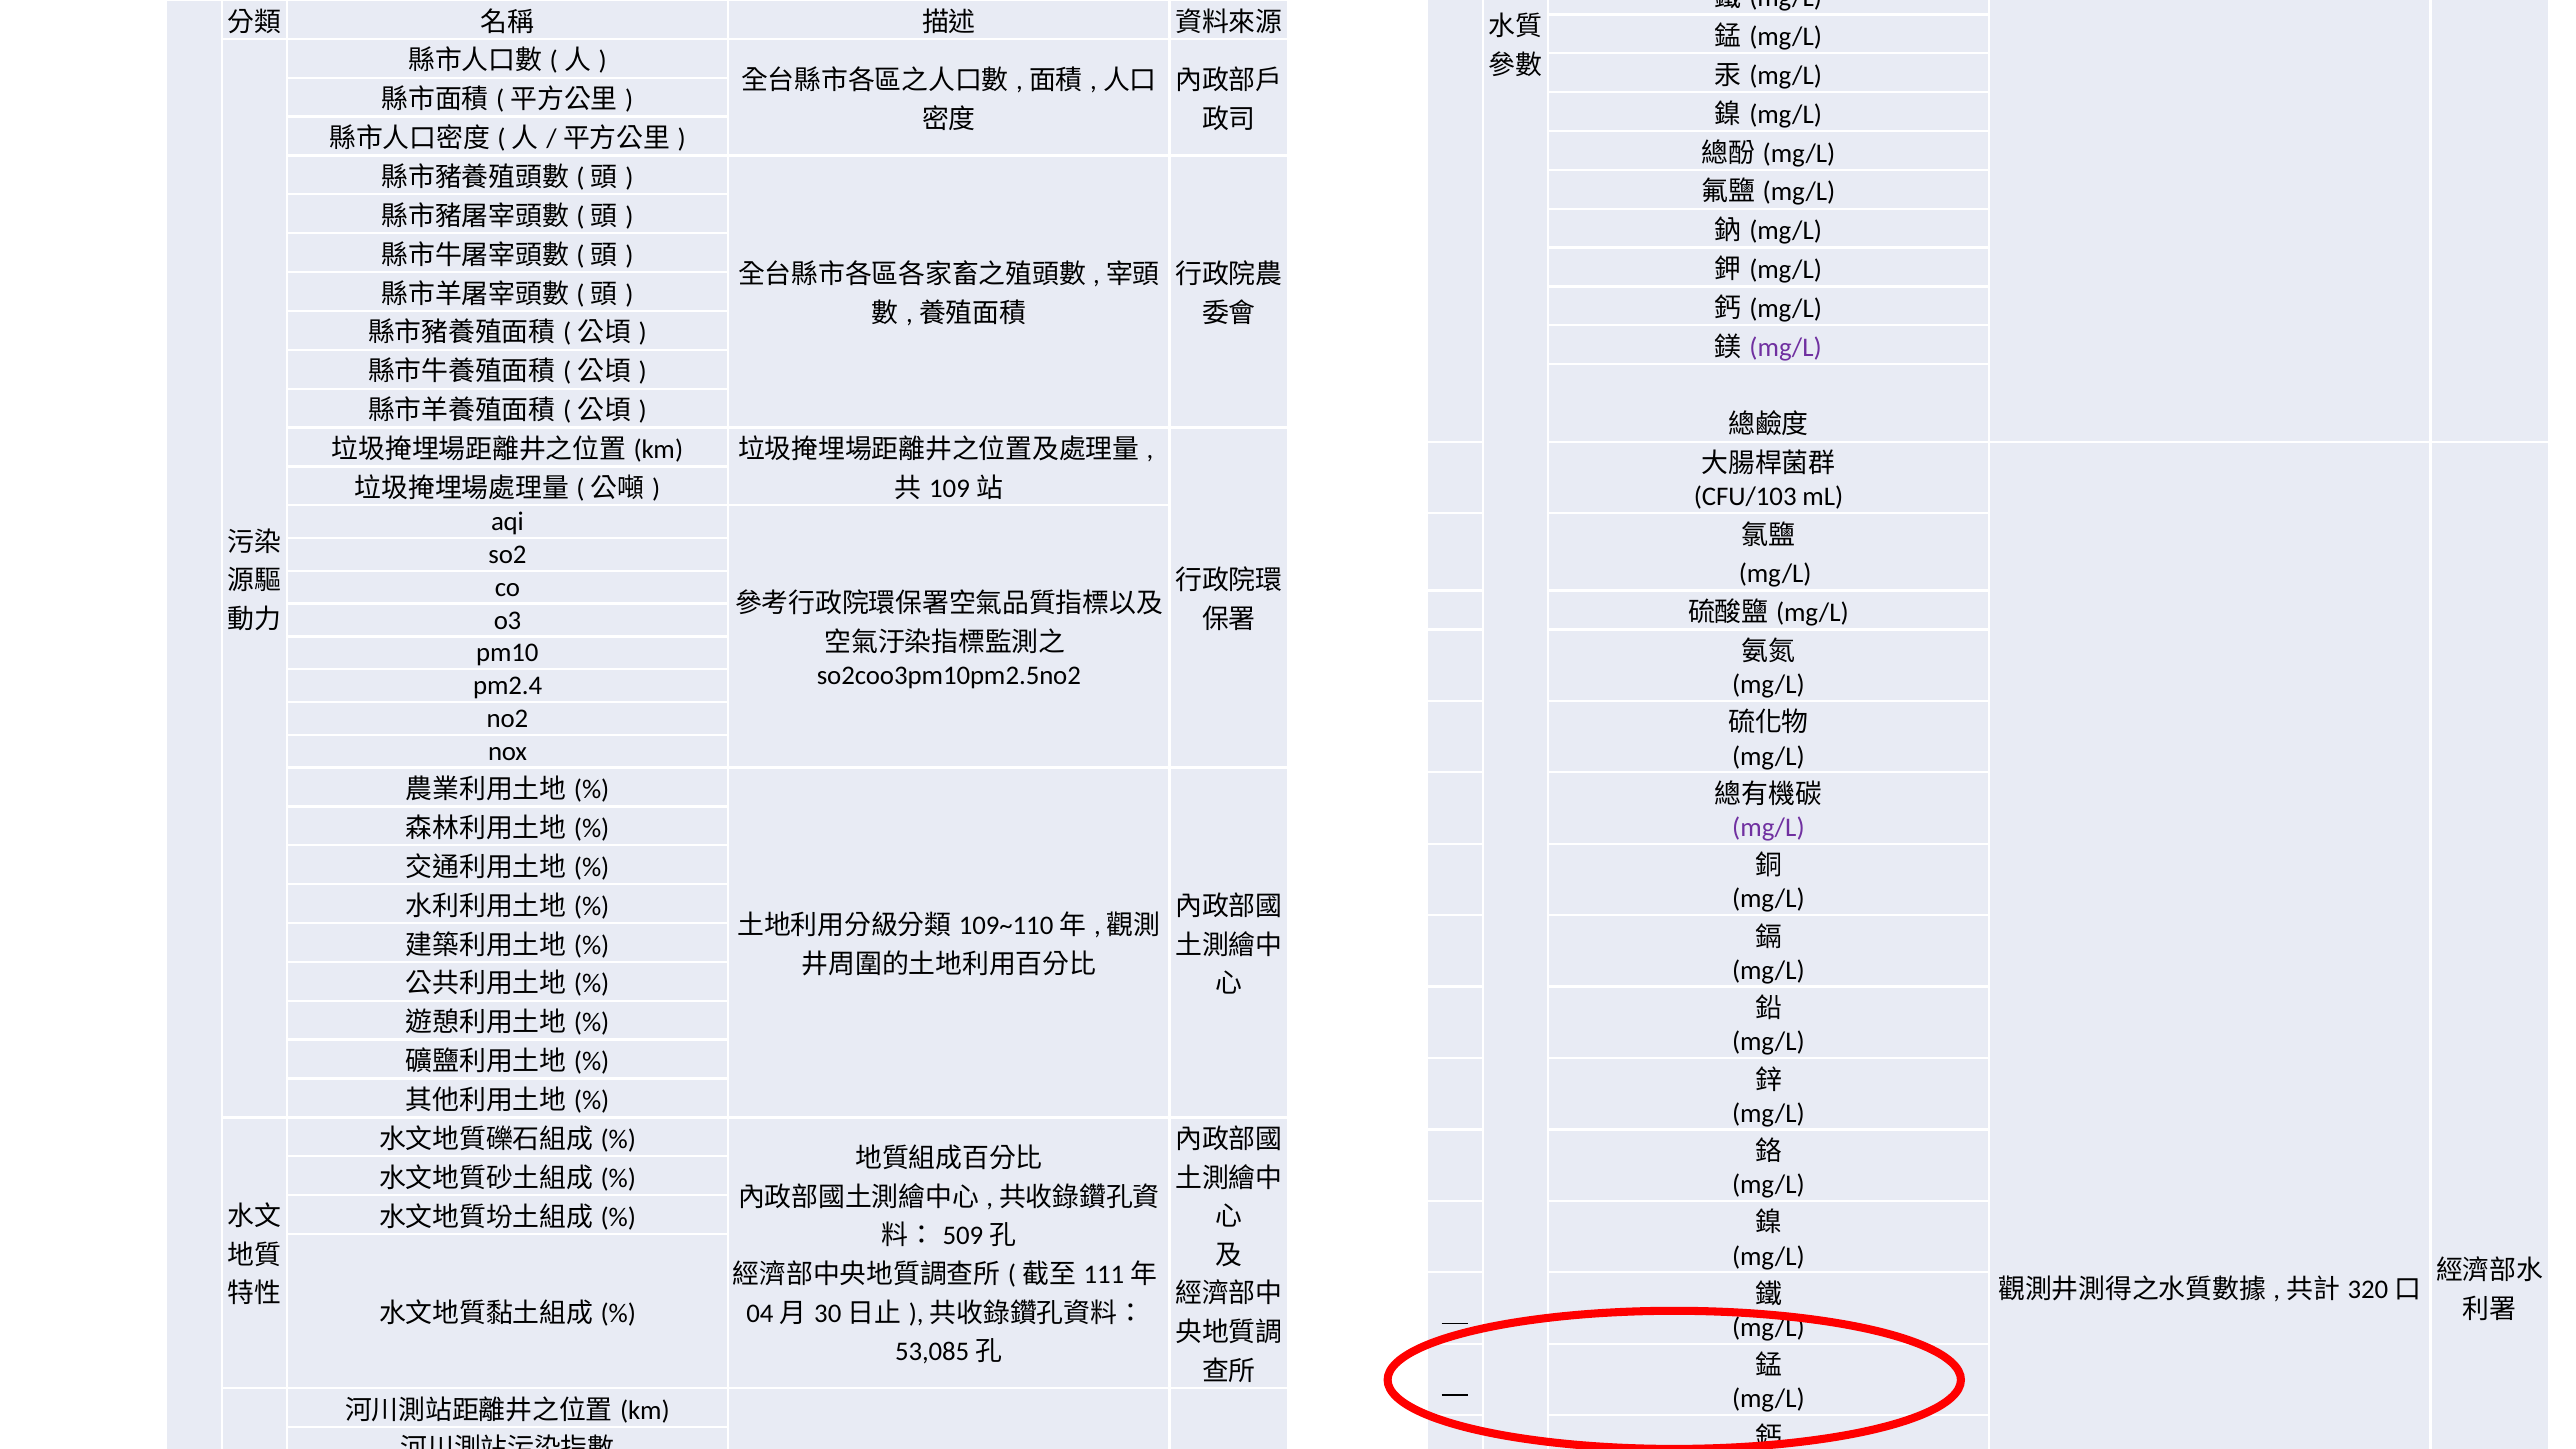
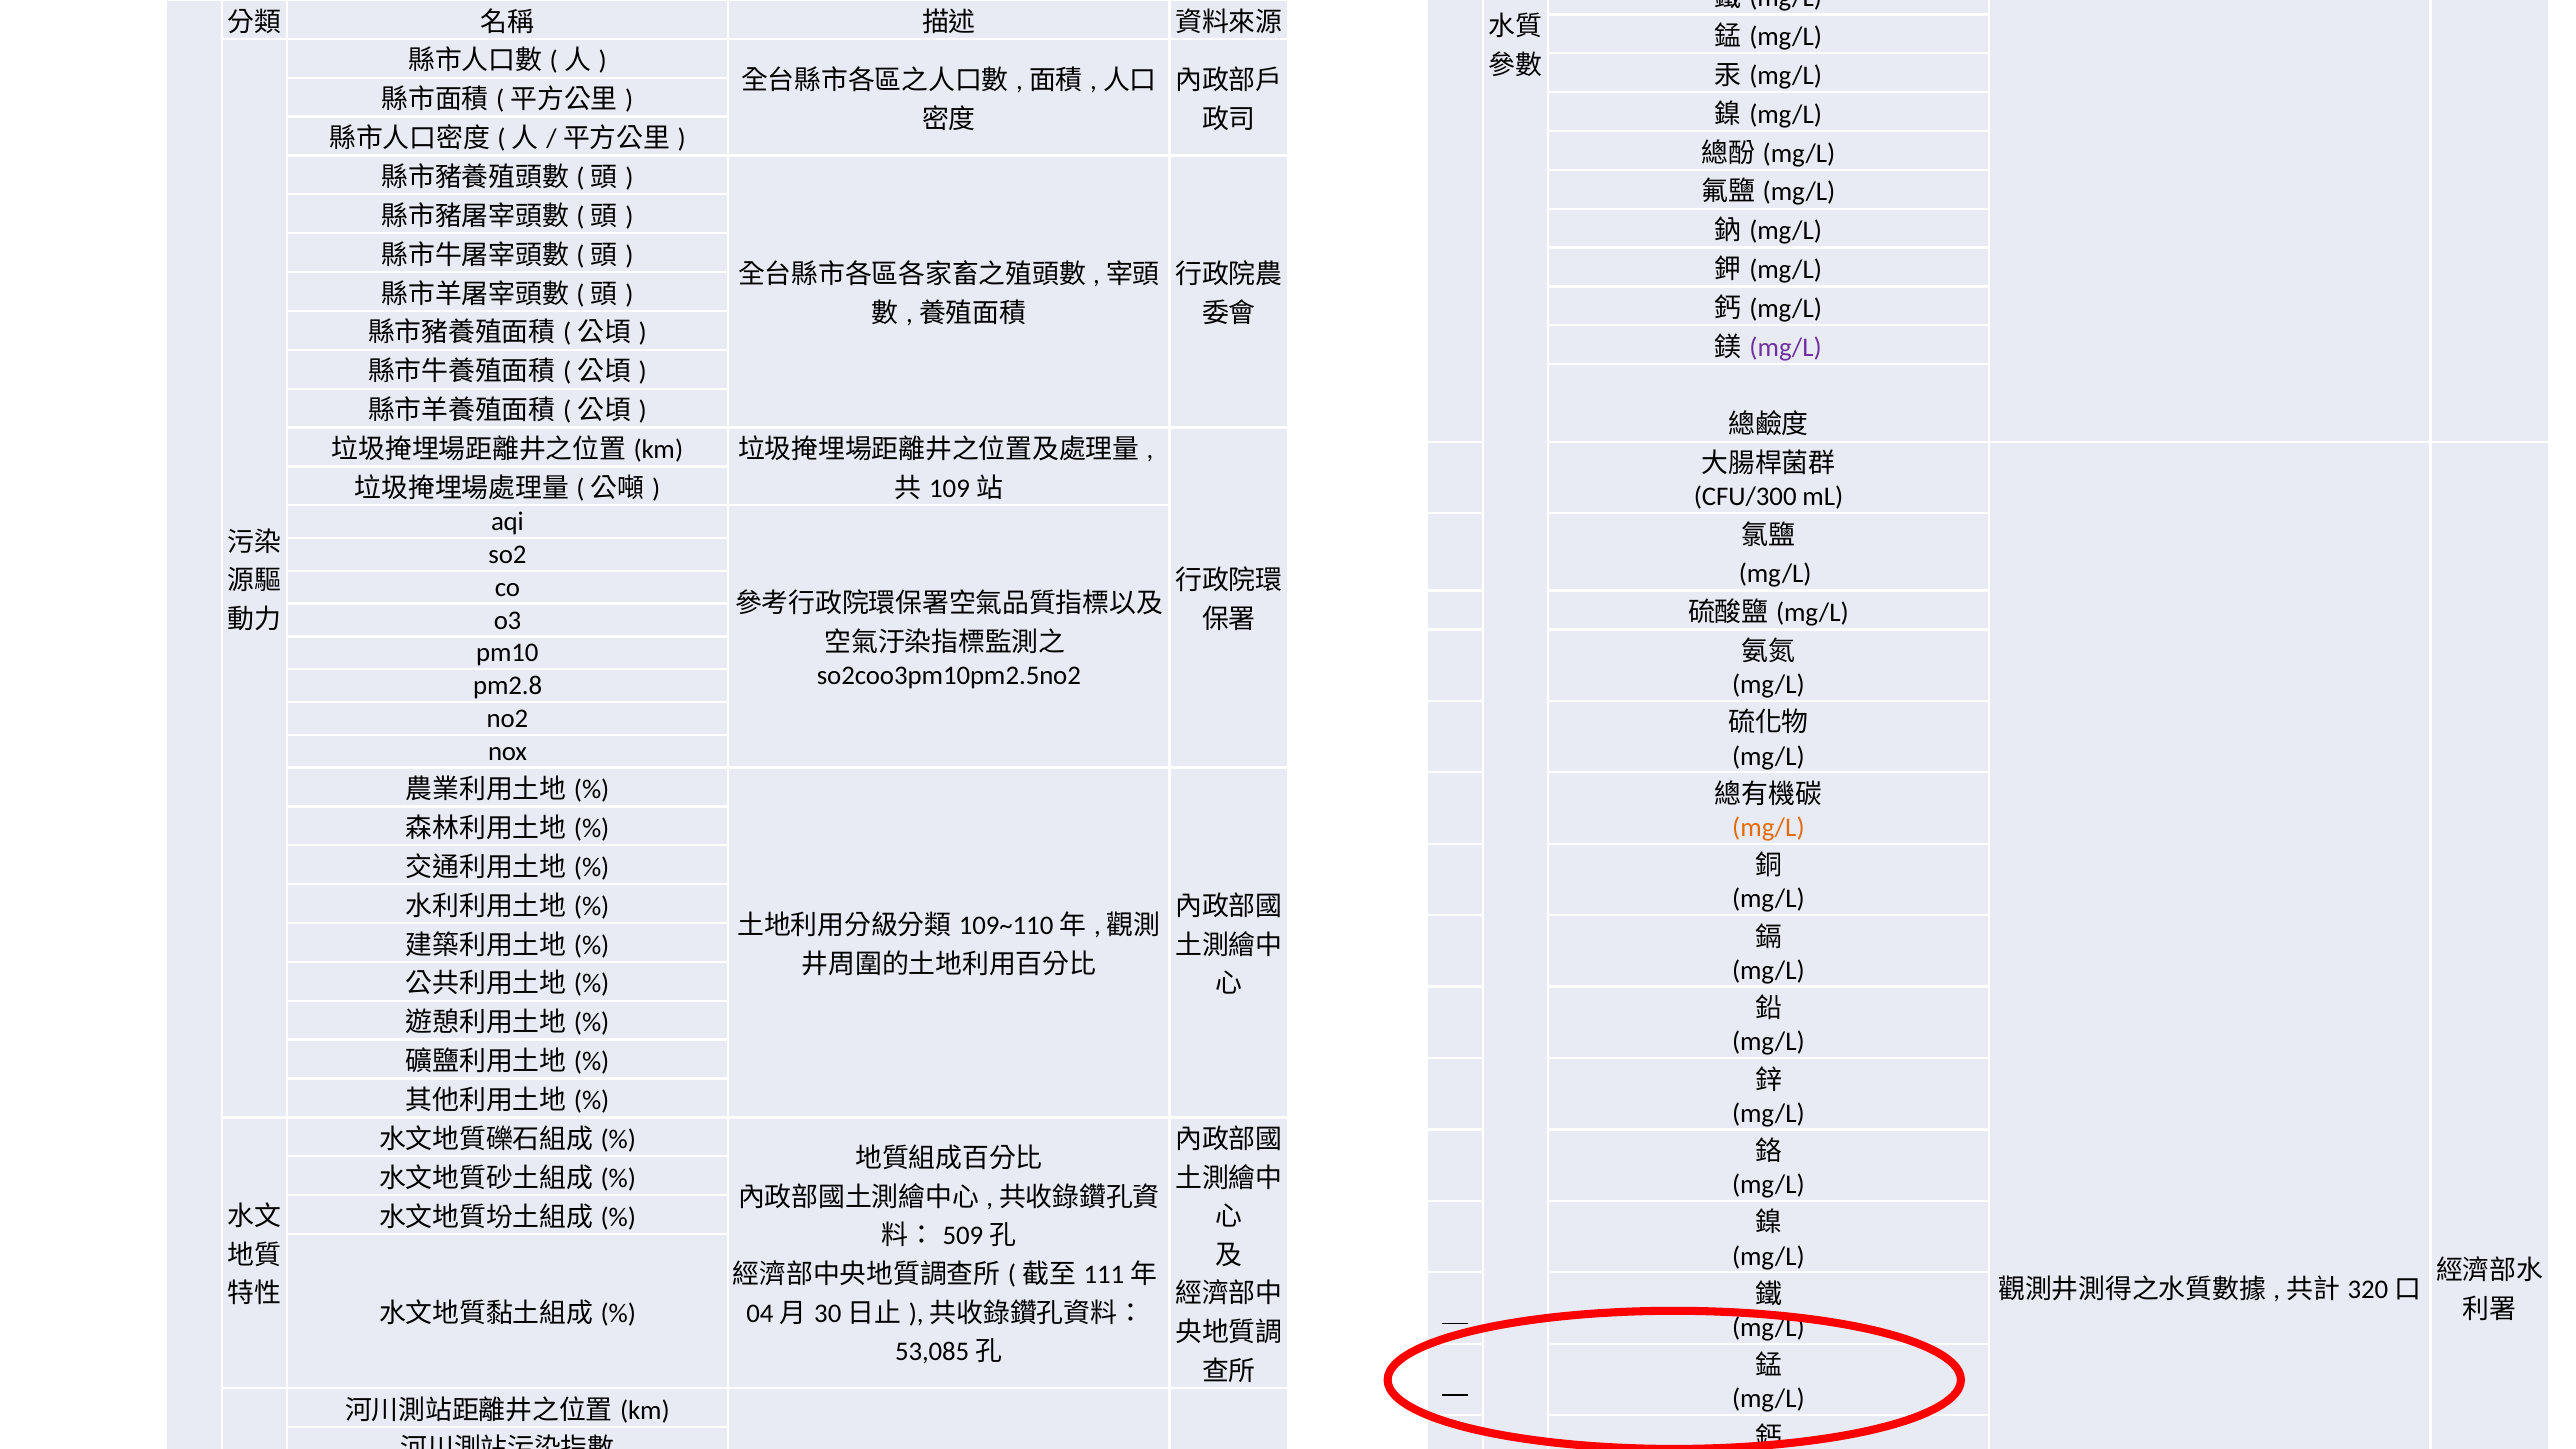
CFU/103: CFU/103 -> CFU/300
pm2.4: pm2.4 -> pm2.8
mg/L at (1768, 828) colour: purple -> orange
